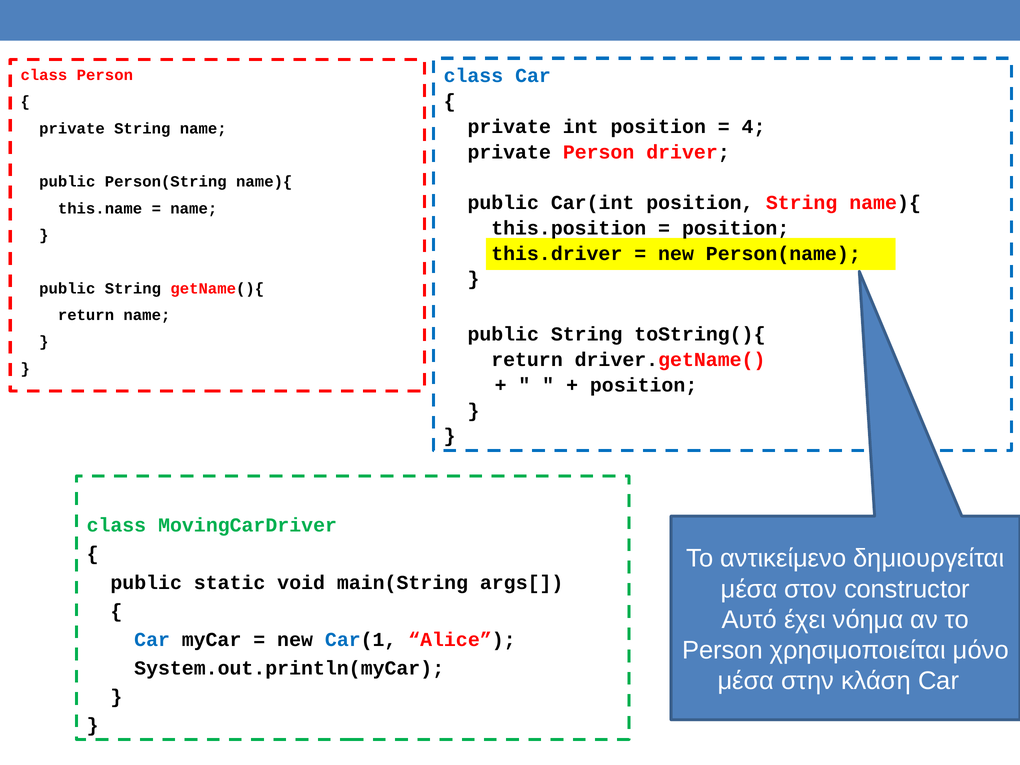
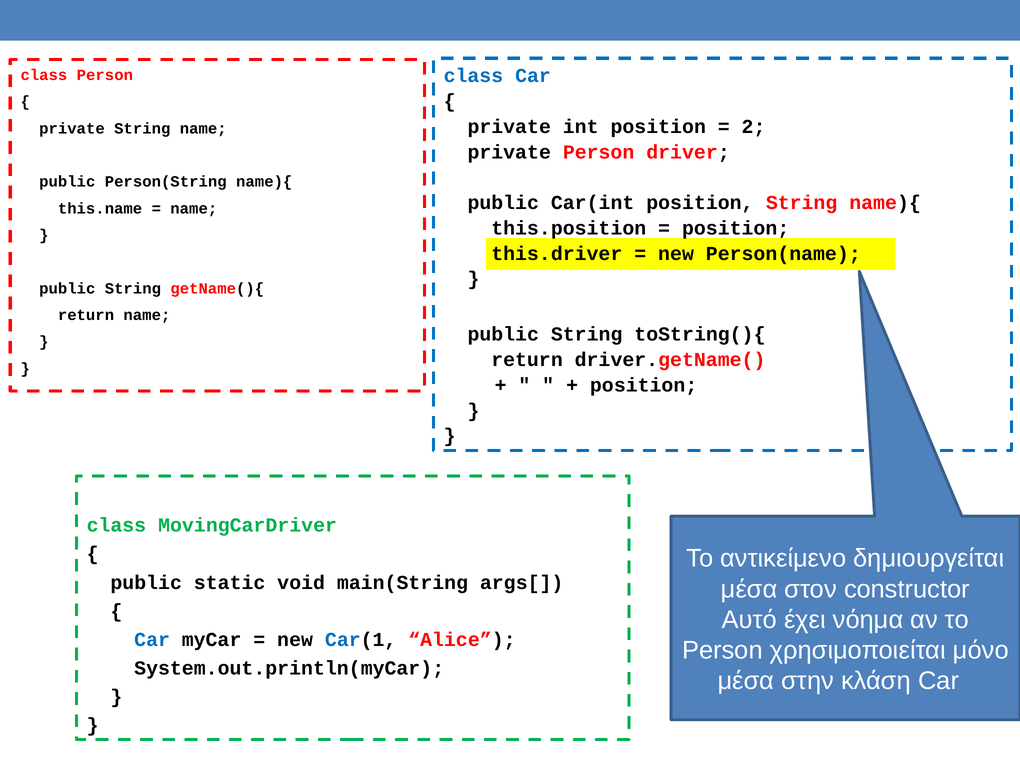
4: 4 -> 2
